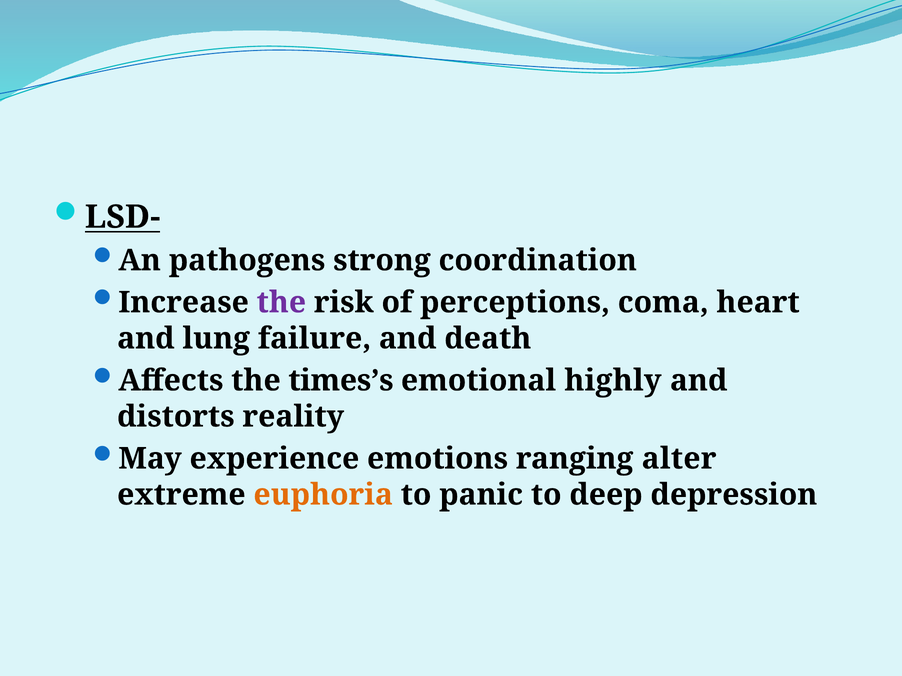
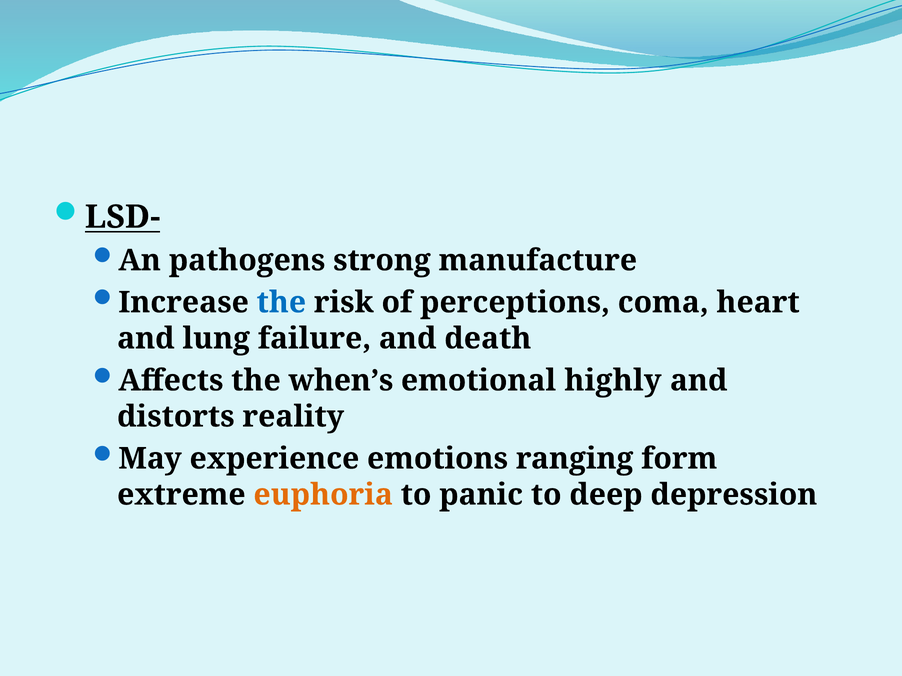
coordination: coordination -> manufacture
the at (281, 303) colour: purple -> blue
times’s: times’s -> when’s
alter: alter -> form
